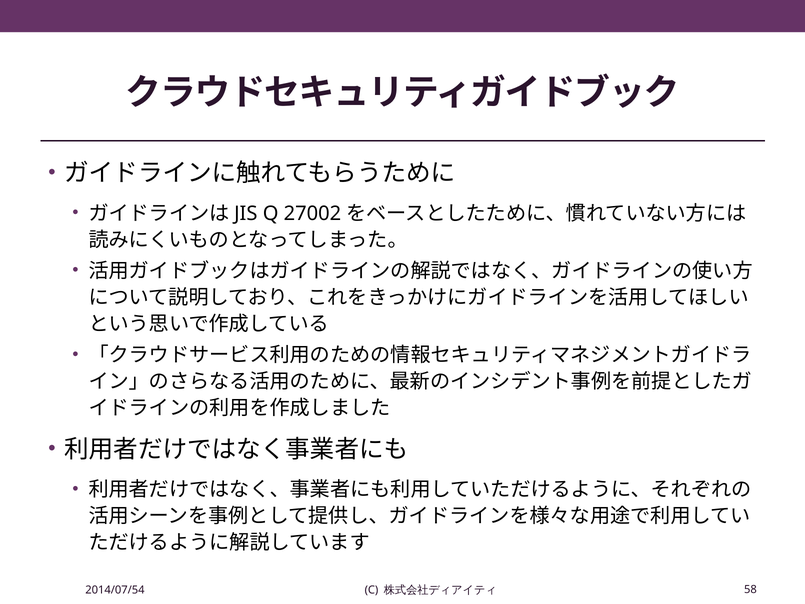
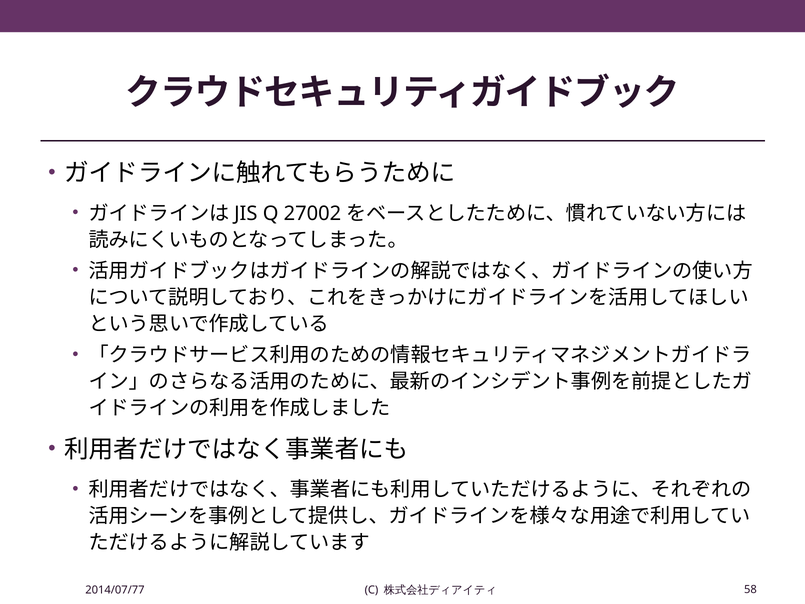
2014/07/54: 2014/07/54 -> 2014/07/77
